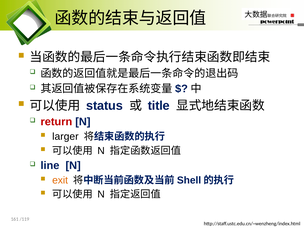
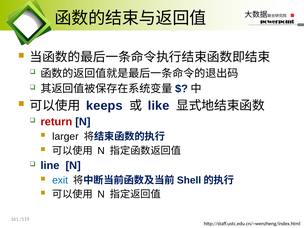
status: status -> keeps
title: title -> like
exit colour: orange -> blue
